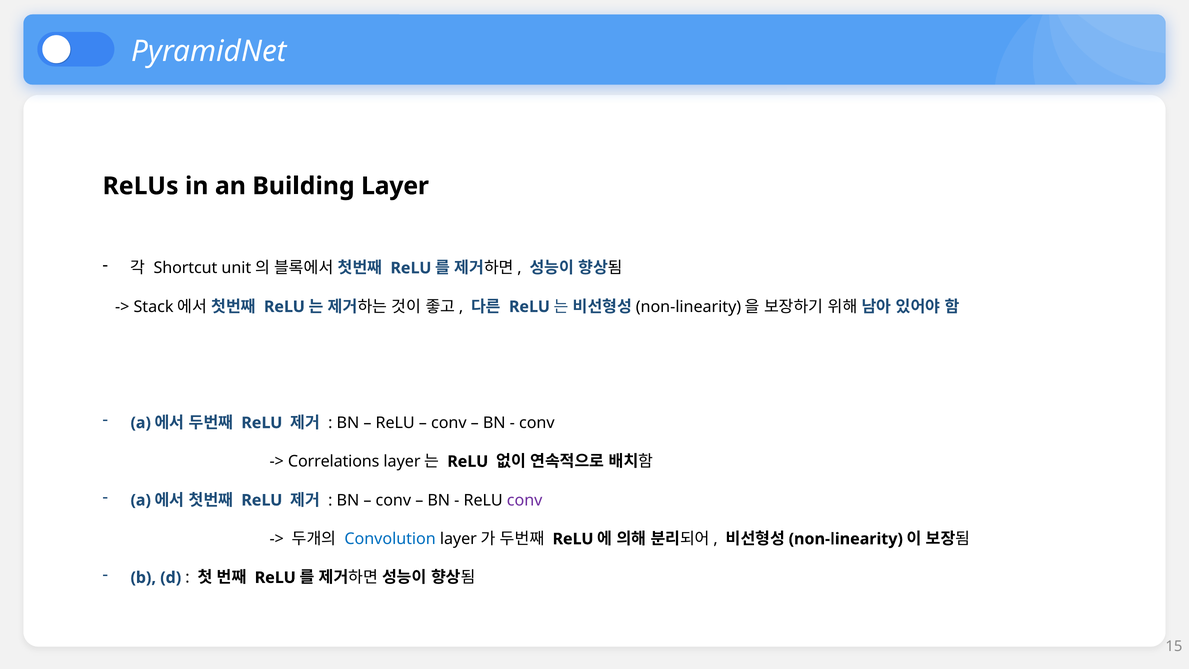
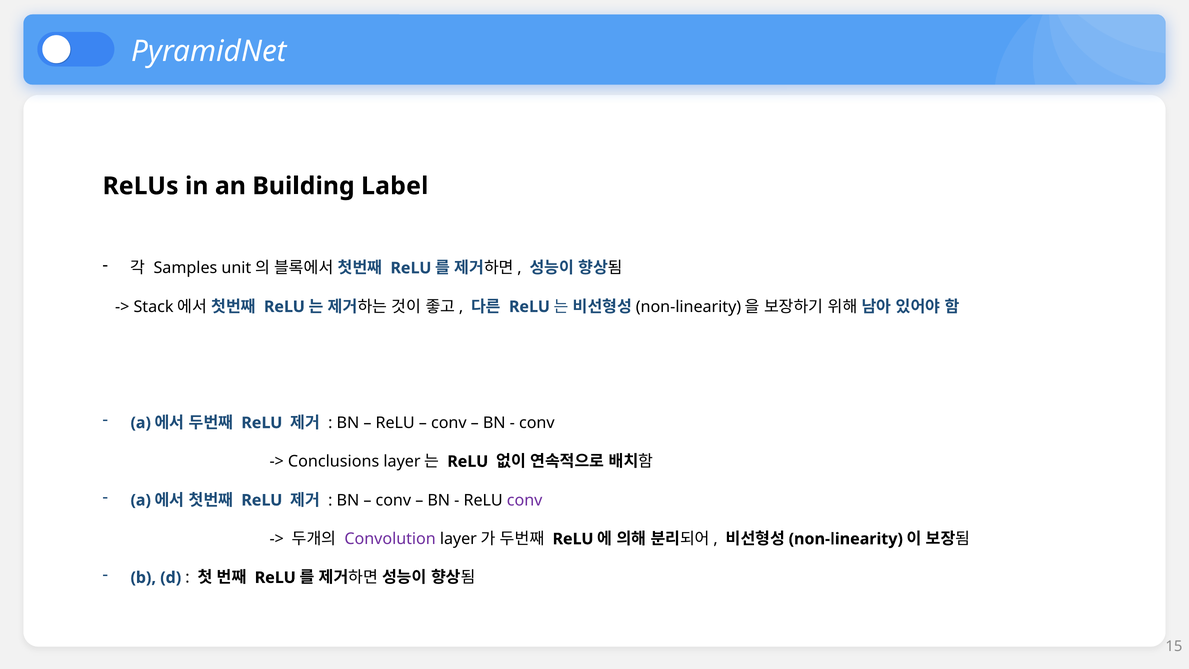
Layer: Layer -> Label
Shortcut: Shortcut -> Samples
Correlations: Correlations -> Conclusions
Convolution colour: blue -> purple
